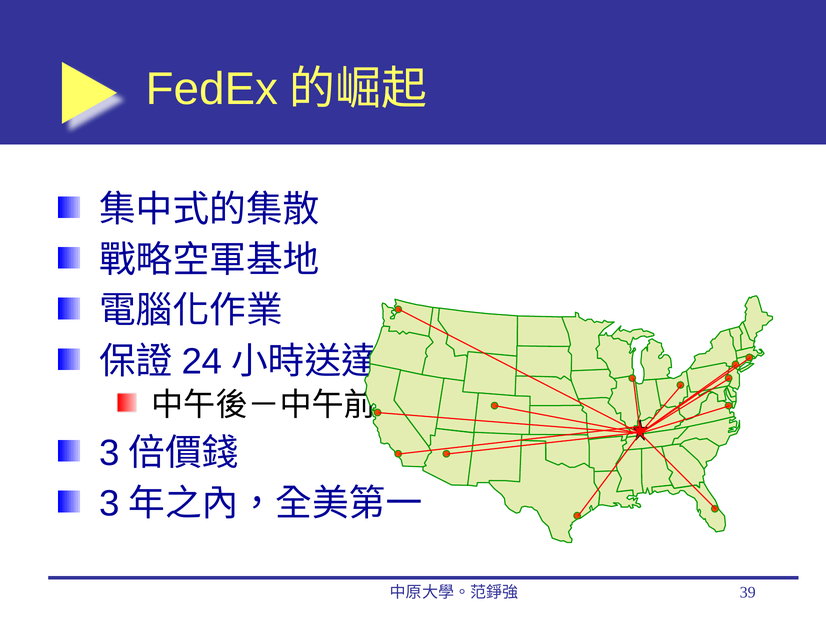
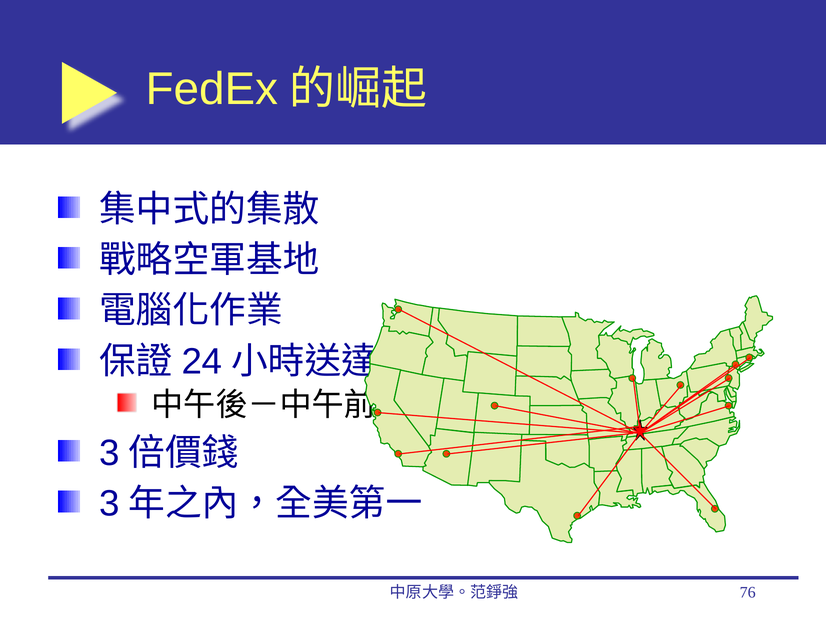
39: 39 -> 76
